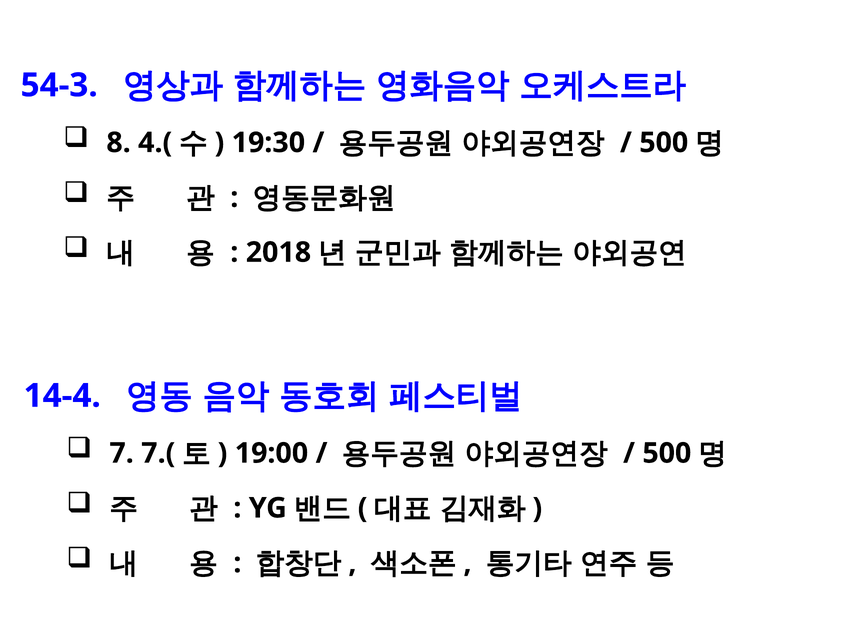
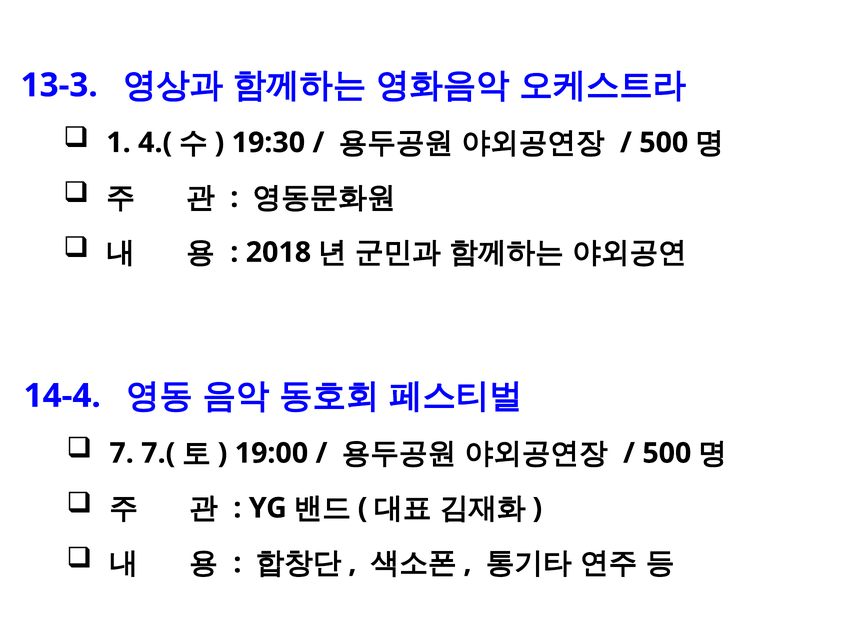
54-3: 54-3 -> 13-3
8: 8 -> 1
